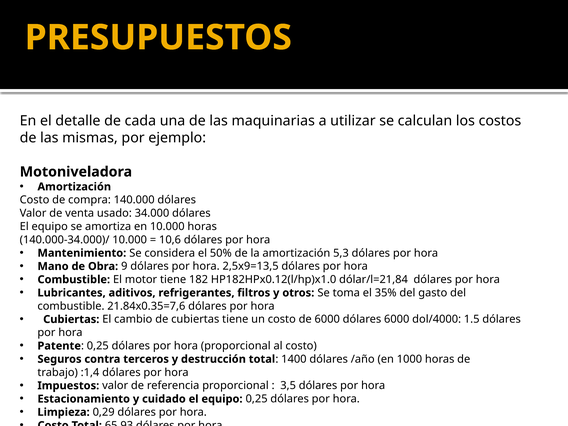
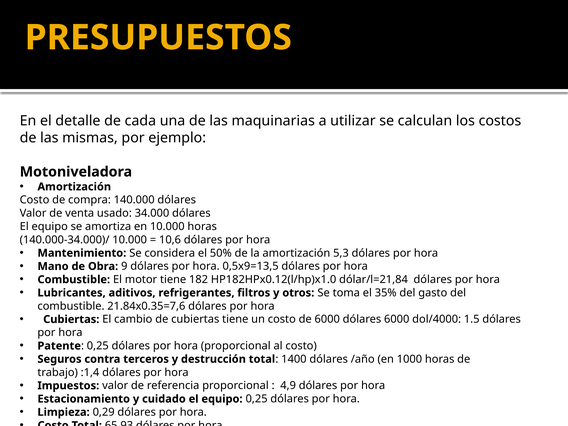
2,5x9=13,5: 2,5x9=13,5 -> 0,5x9=13,5
3,5: 3,5 -> 4,9
